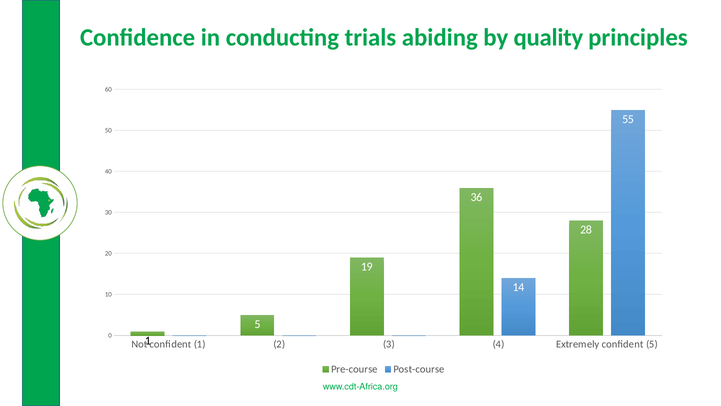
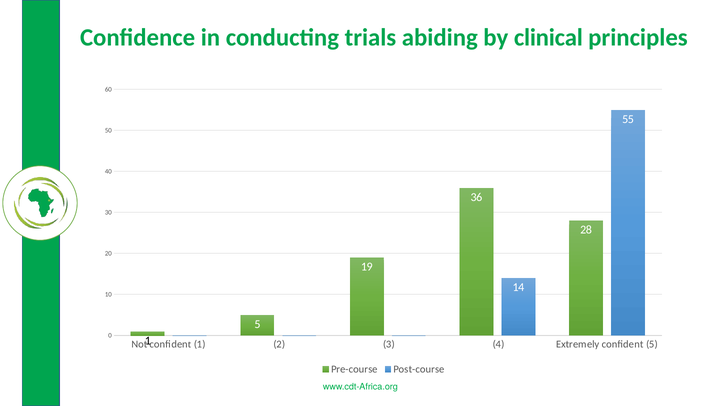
quality: quality -> clinical
